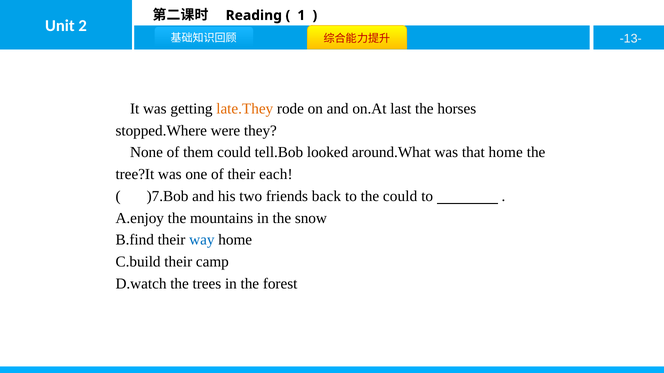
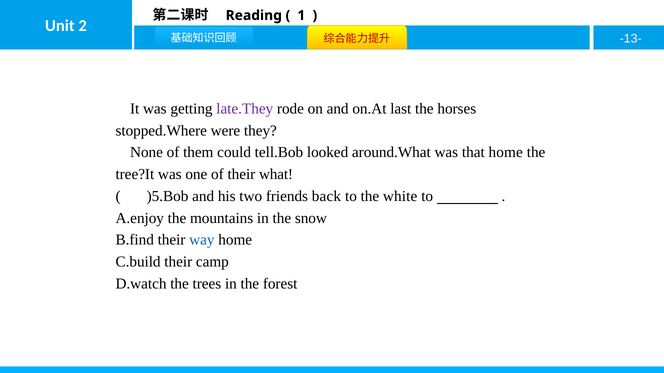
late.They colour: orange -> purple
each: each -> what
)7.Bob: )7.Bob -> )5.Bob
the could: could -> white
